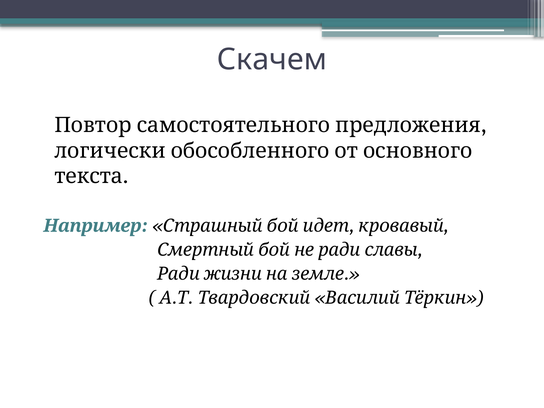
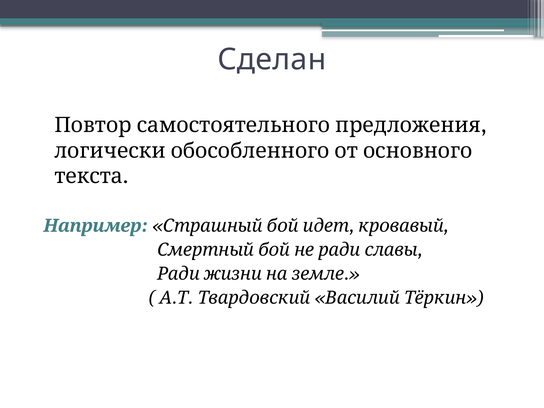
Скачем: Скачем -> Сделан
